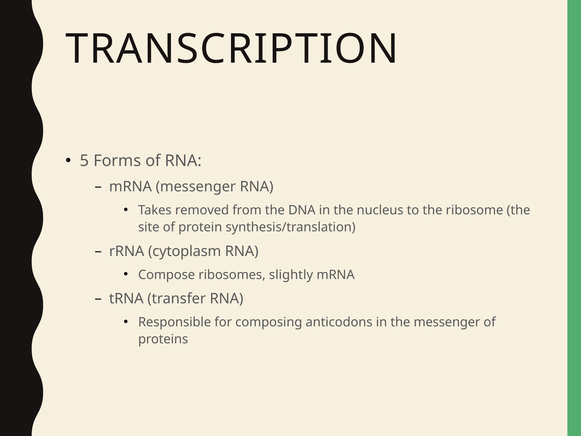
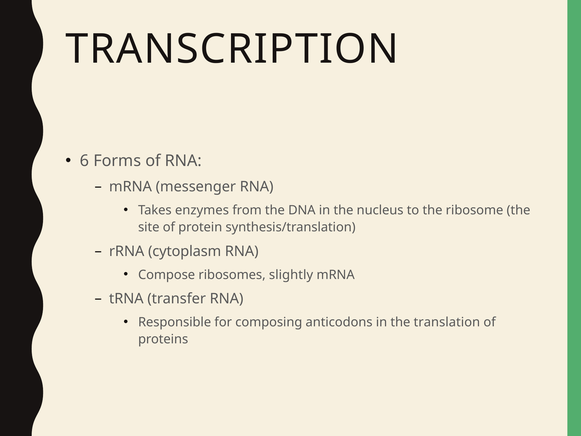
5: 5 -> 6
removed: removed -> enzymes
the messenger: messenger -> translation
